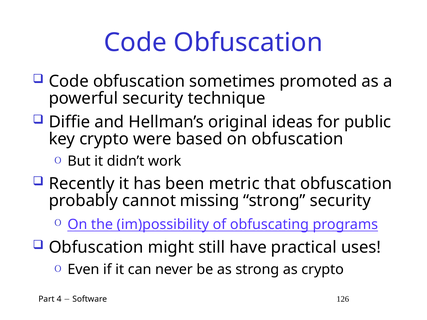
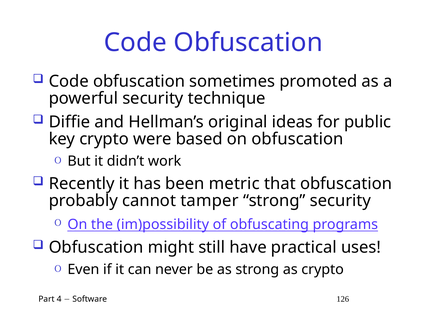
missing: missing -> tamper
